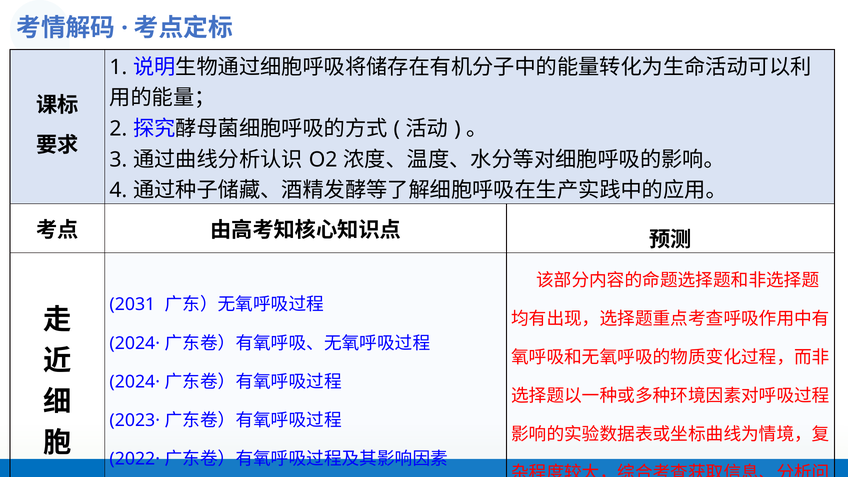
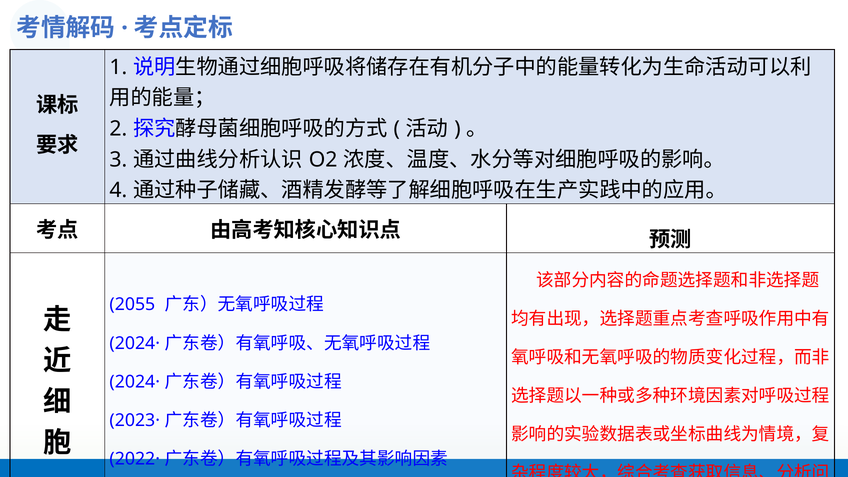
2031: 2031 -> 2055
